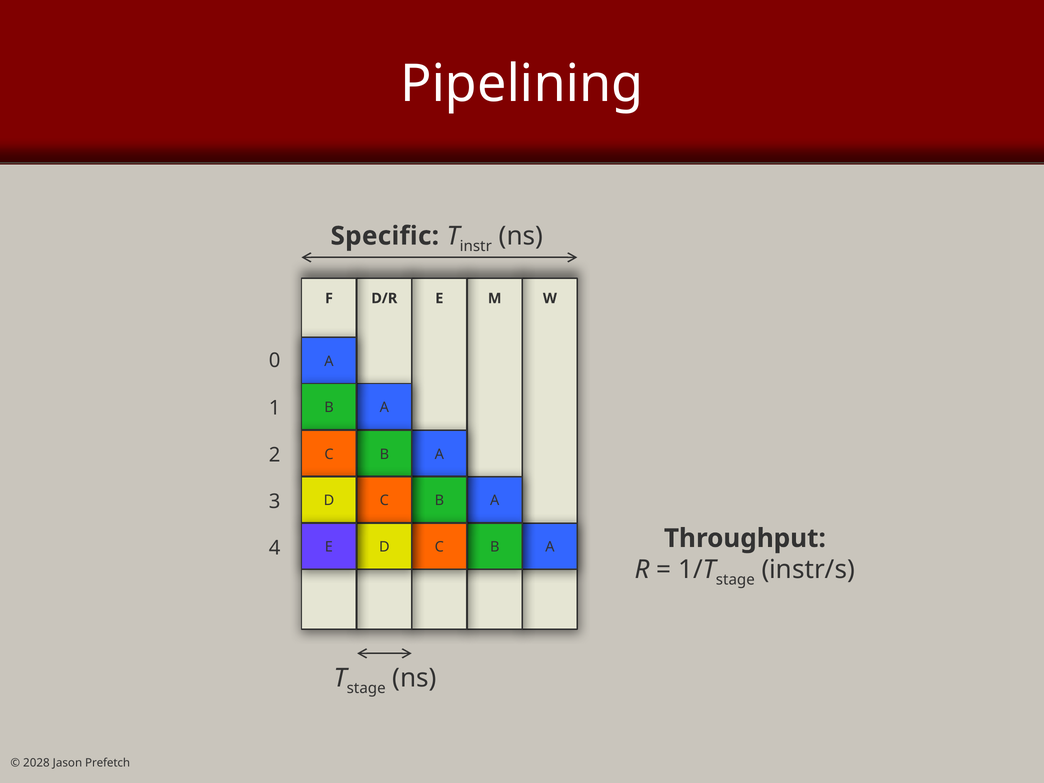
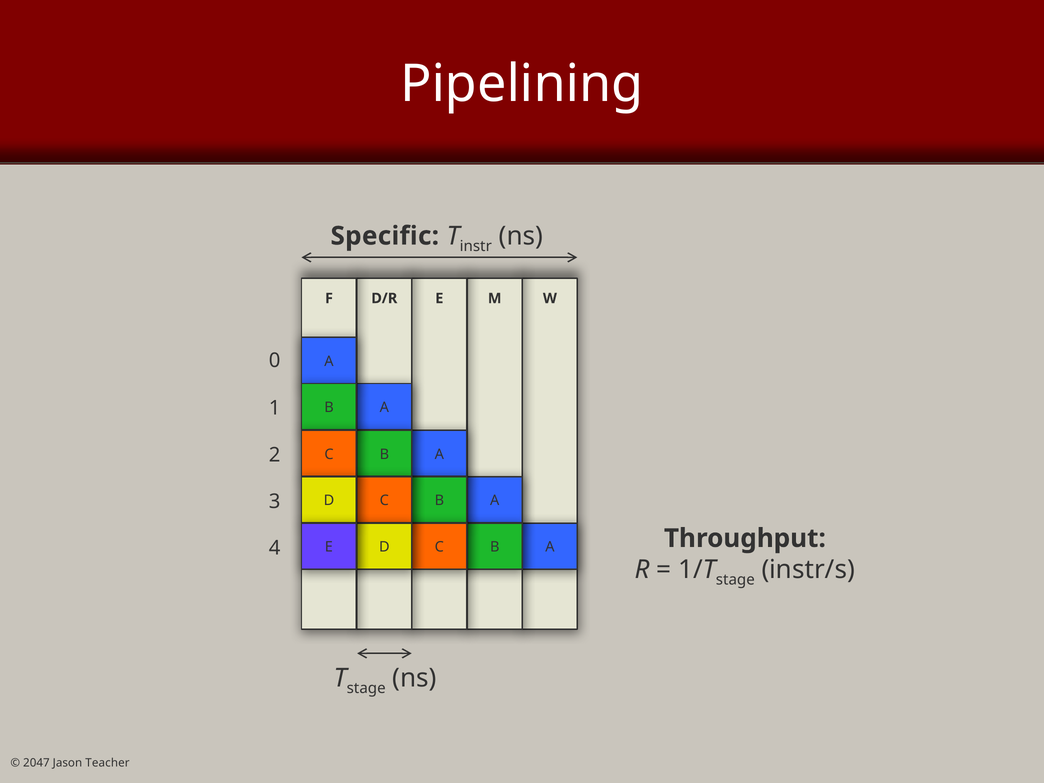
2028: 2028 -> 2047
Prefetch: Prefetch -> Teacher
